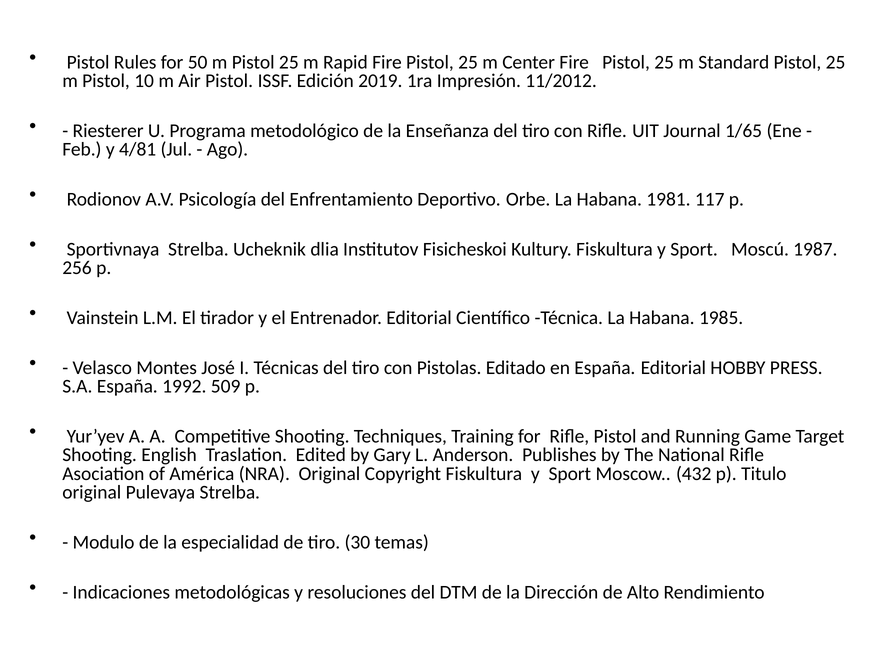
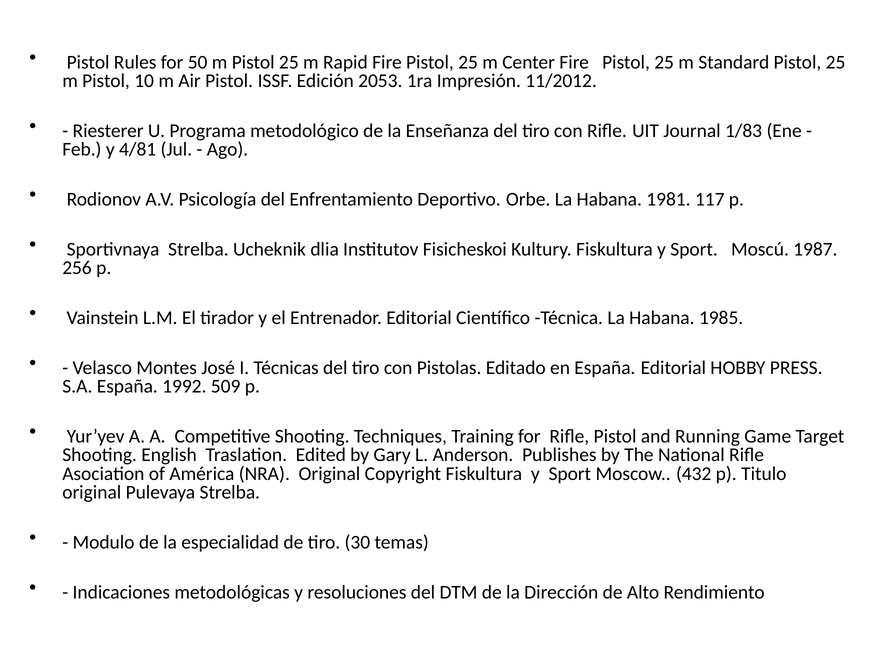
2019: 2019 -> 2053
1/65: 1/65 -> 1/83
